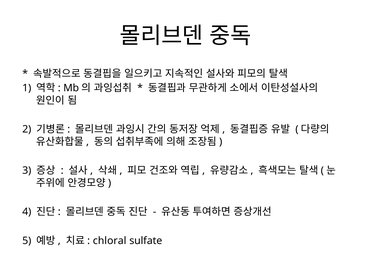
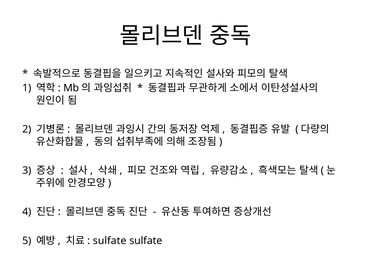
chloral at (110, 241): chloral -> sulfate
